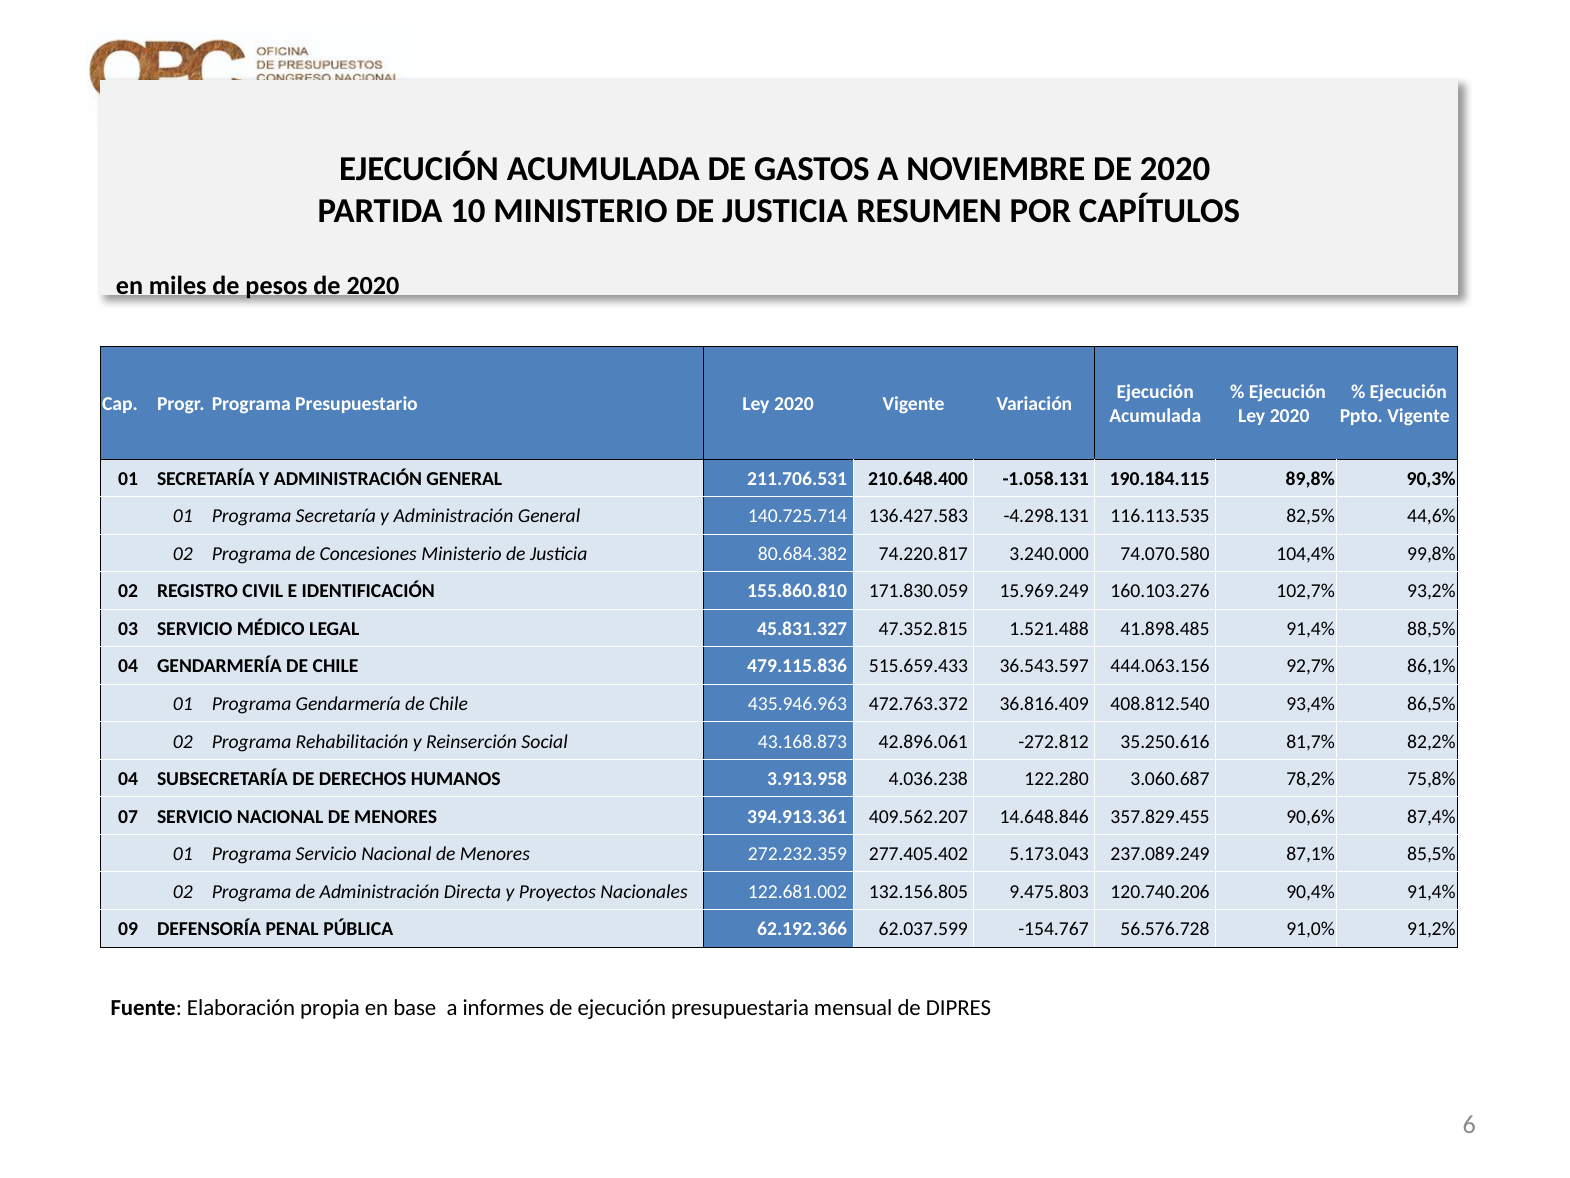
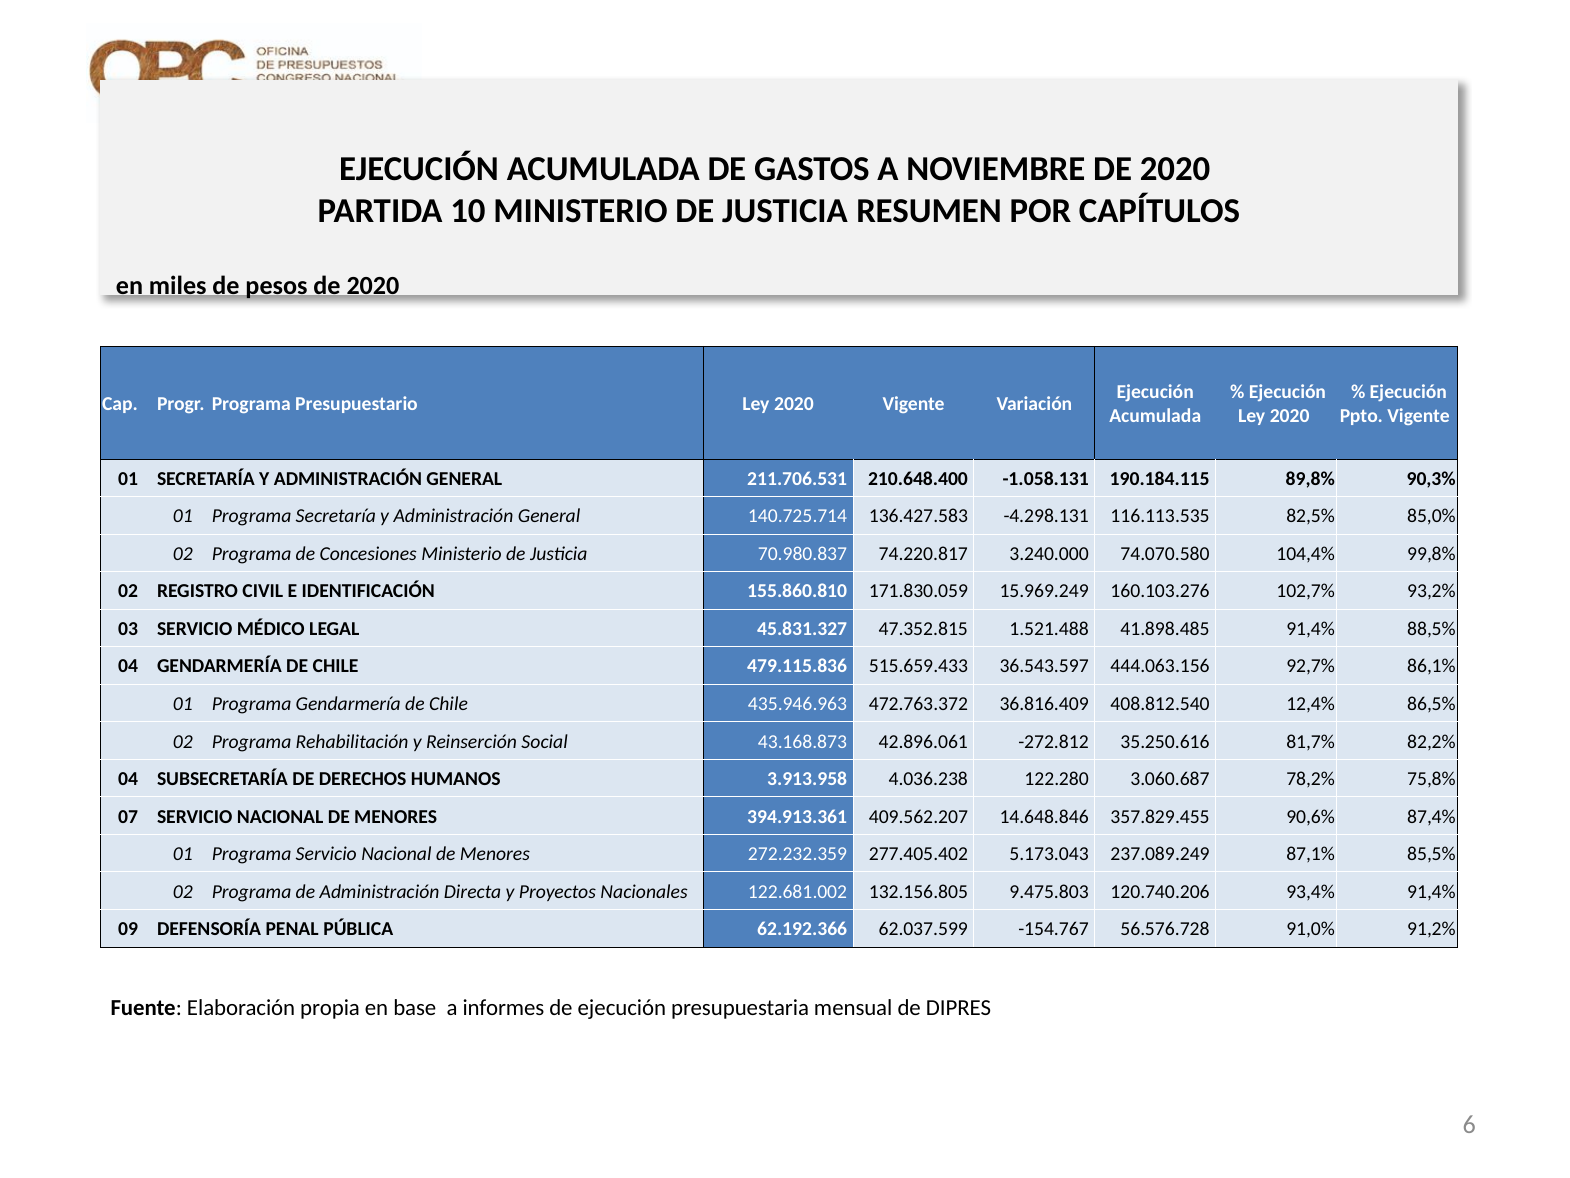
44,6%: 44,6% -> 85,0%
80.684.382: 80.684.382 -> 70.980.837
93,4%: 93,4% -> 12,4%
90,4%: 90,4% -> 93,4%
